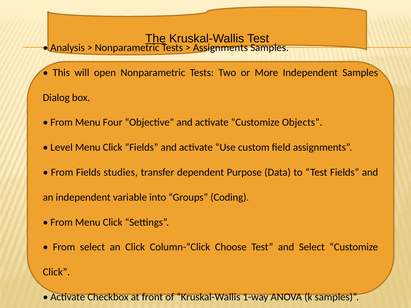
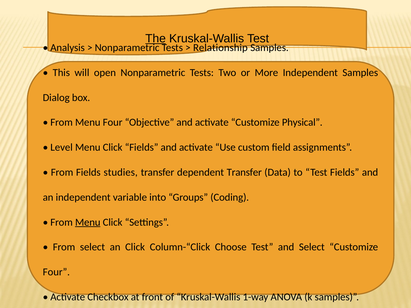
Assignments at (220, 48): Assignments -> Relationship
Objects: Objects -> Physical
dependent Purpose: Purpose -> Transfer
Menu at (88, 222) underline: none -> present
Click at (56, 272): Click -> Four
